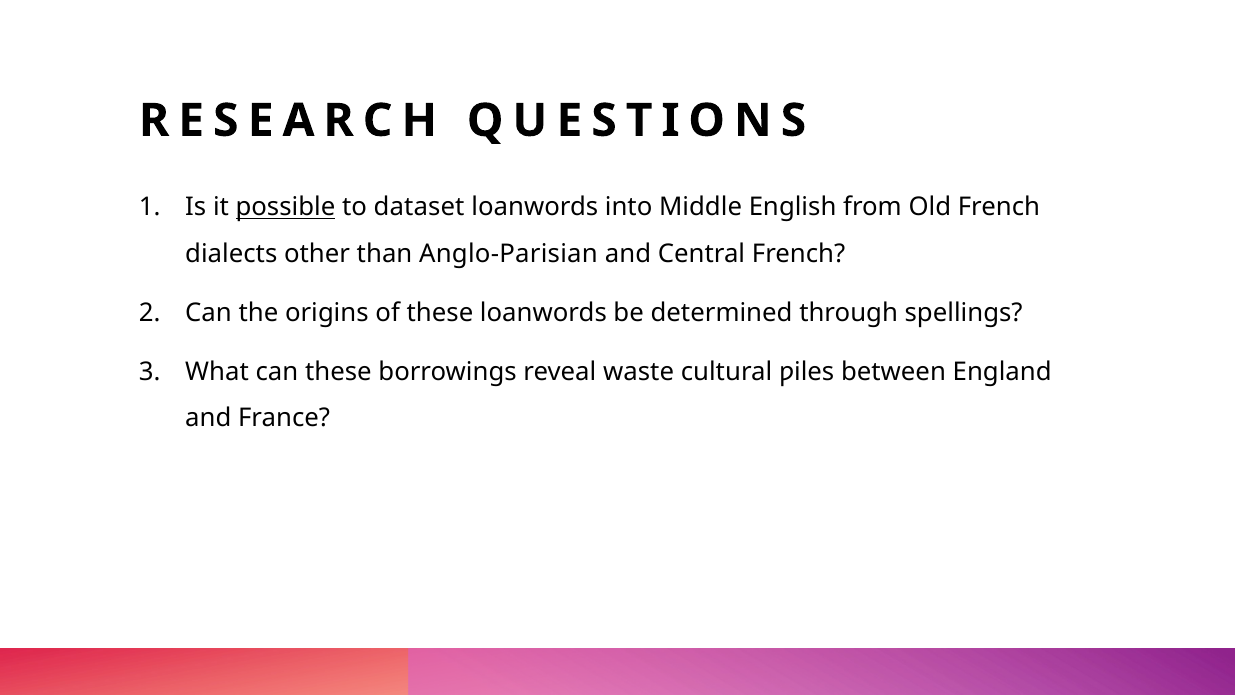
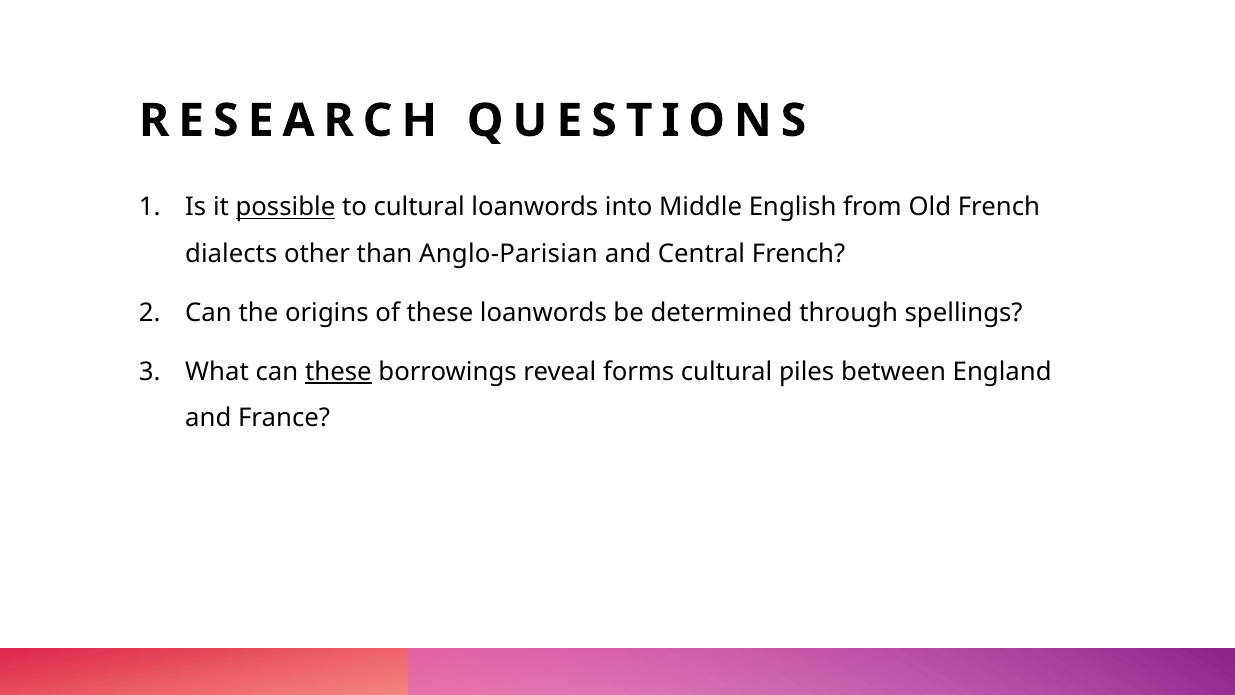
to dataset: dataset -> cultural
these at (338, 372) underline: none -> present
waste: waste -> forms
